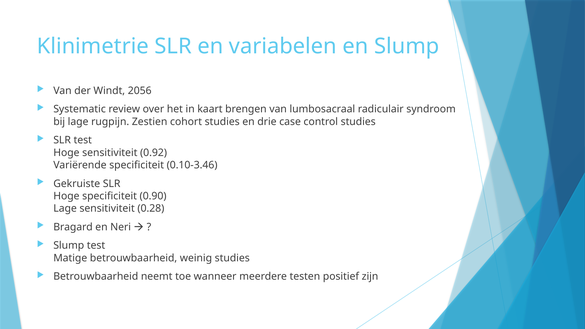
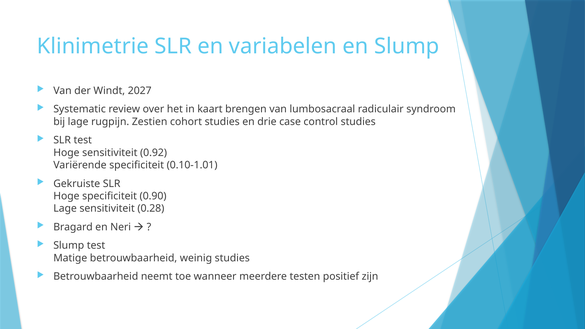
2056: 2056 -> 2027
0.10-3.46: 0.10-3.46 -> 0.10-1.01
